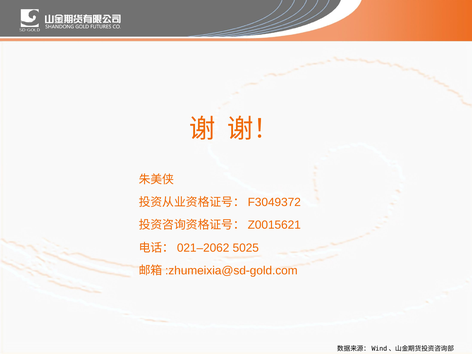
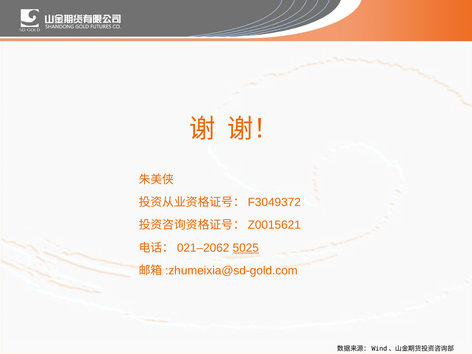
5025 underline: none -> present
